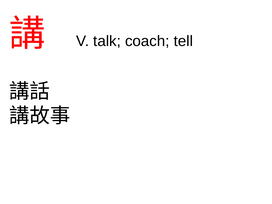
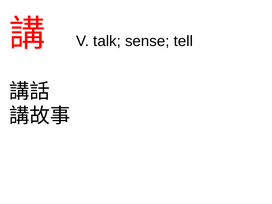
coach: coach -> sense
